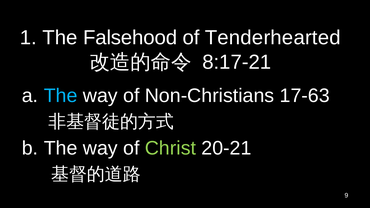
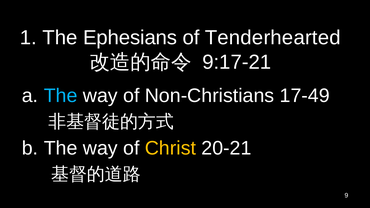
Falsehood: Falsehood -> Ephesians
8:17-21: 8:17-21 -> 9:17-21
17-63: 17-63 -> 17-49
Christ colour: light green -> yellow
